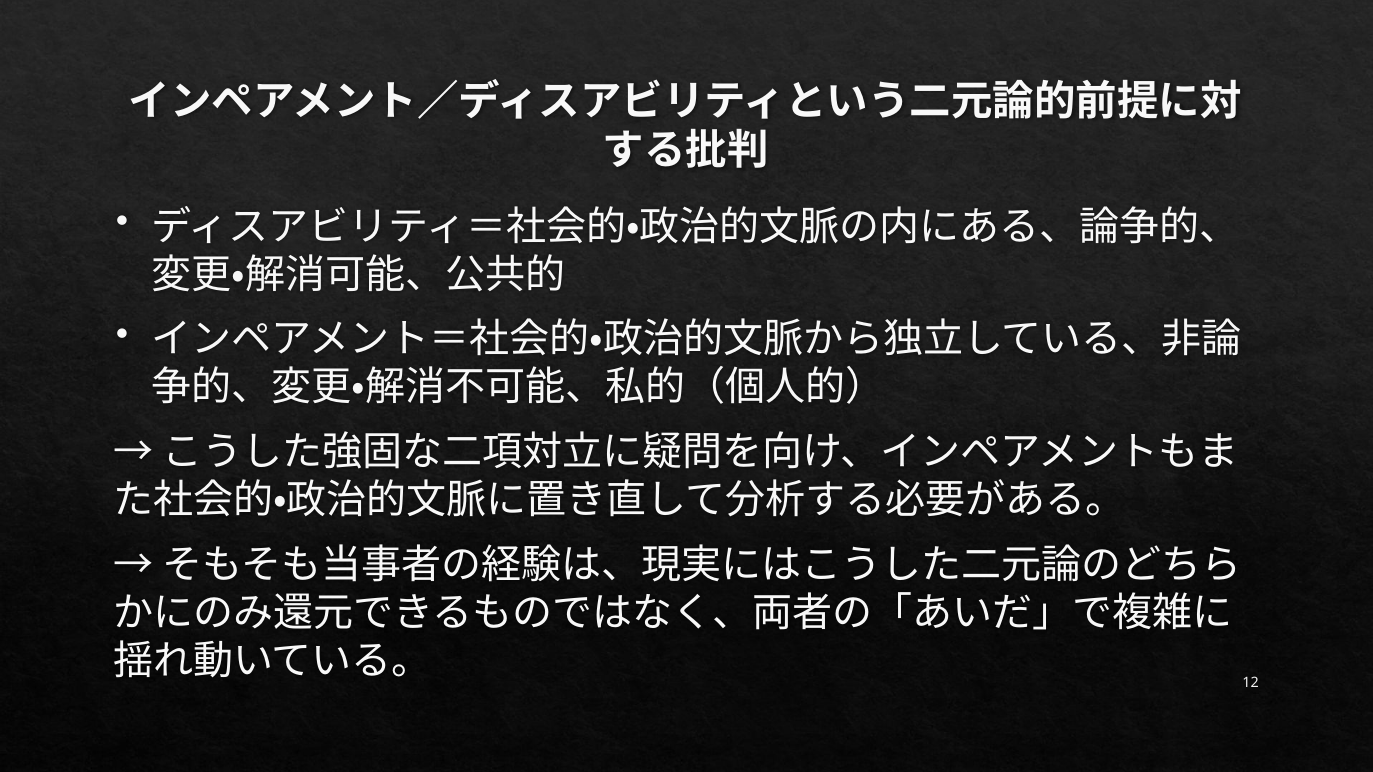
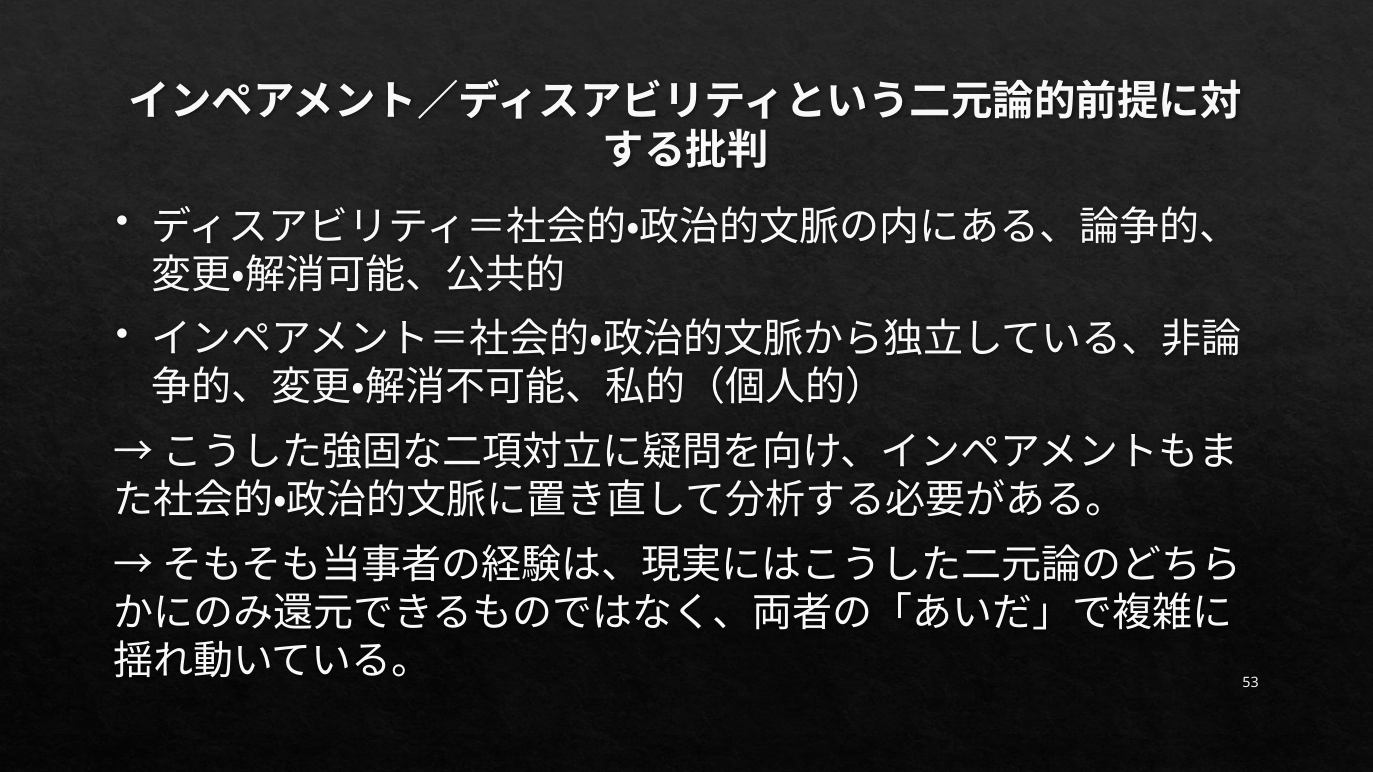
12: 12 -> 53
